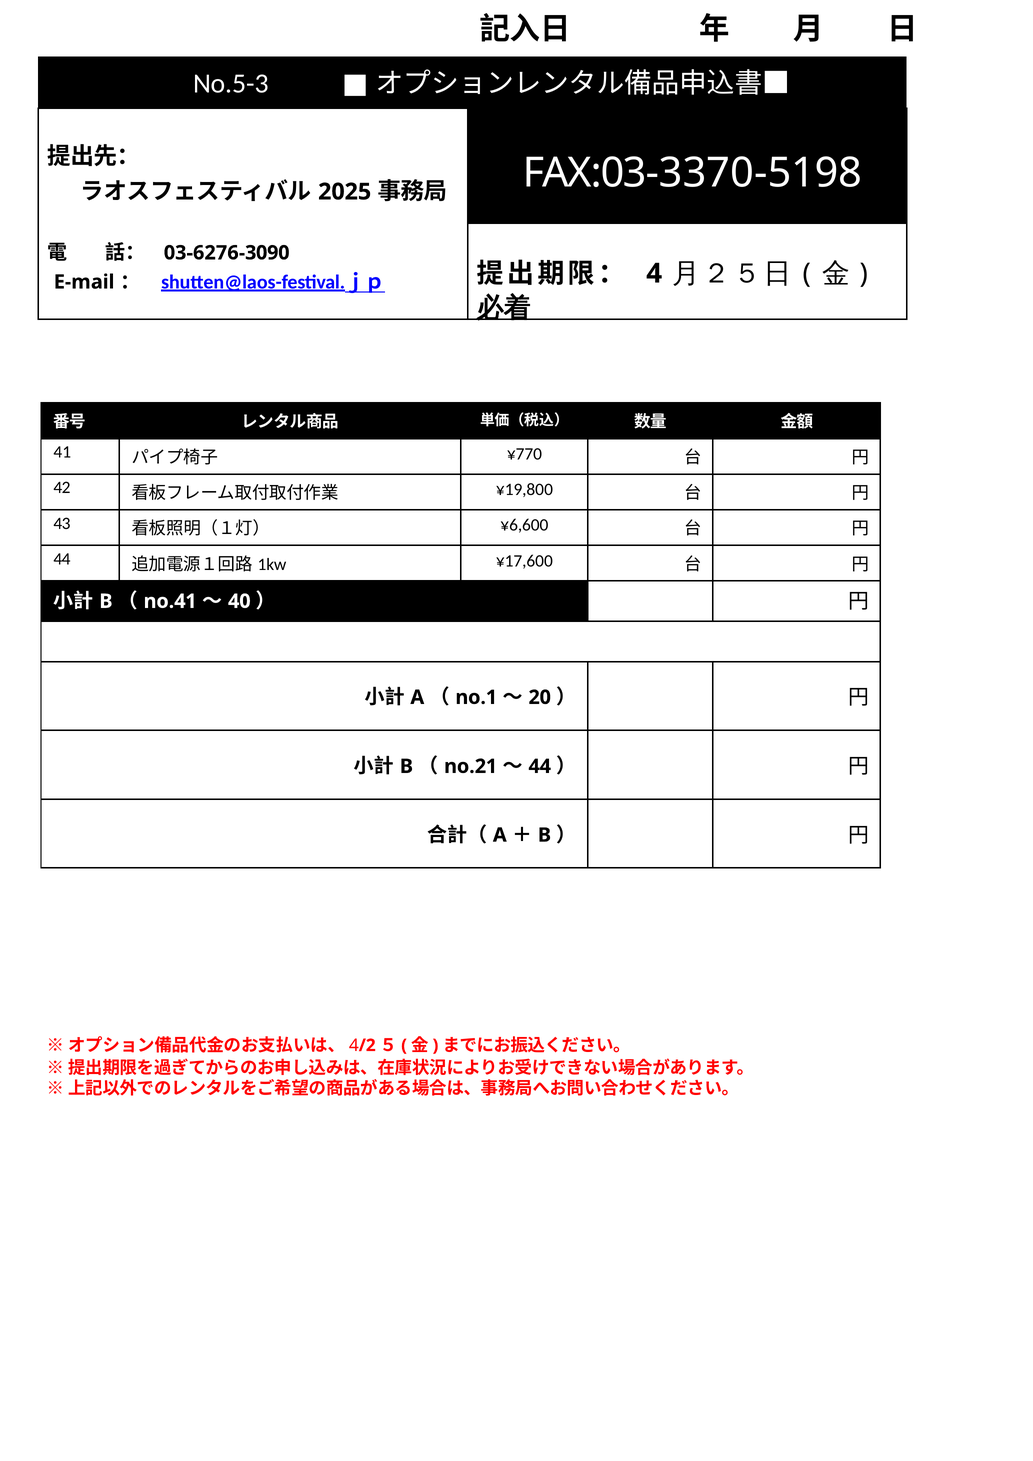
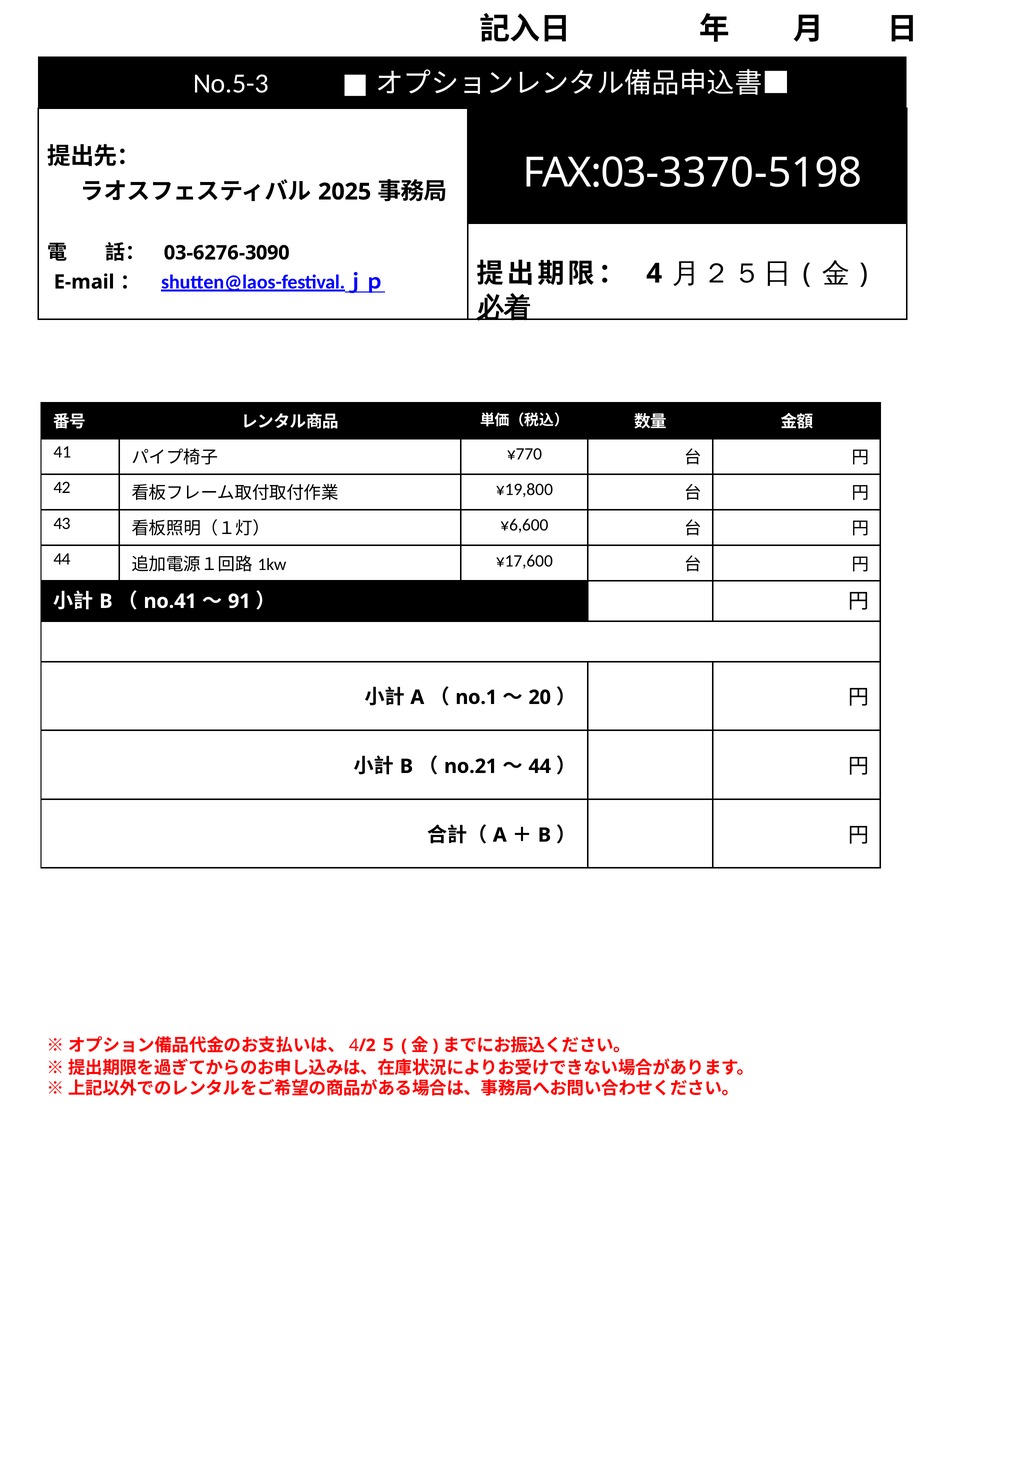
40: 40 -> 91
